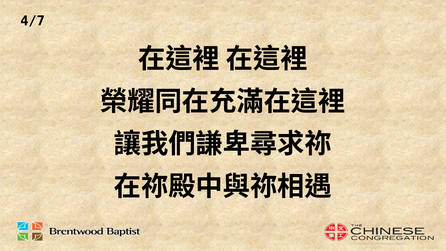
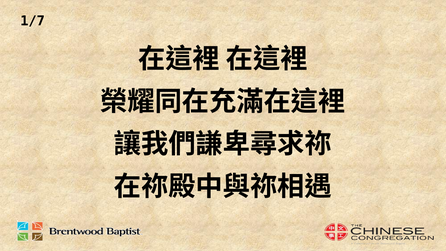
4/7: 4/7 -> 1/7
